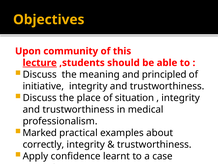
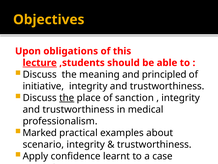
community: community -> obligations
the at (67, 98) underline: none -> present
situation: situation -> sanction
correctly at (43, 144): correctly -> scenario
